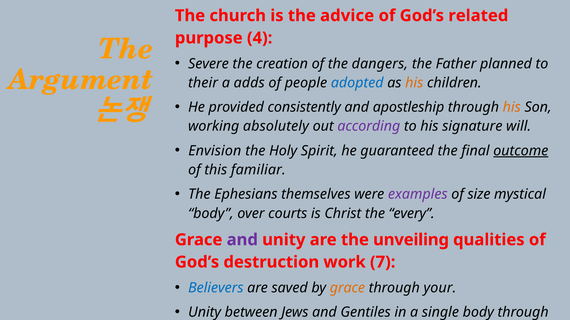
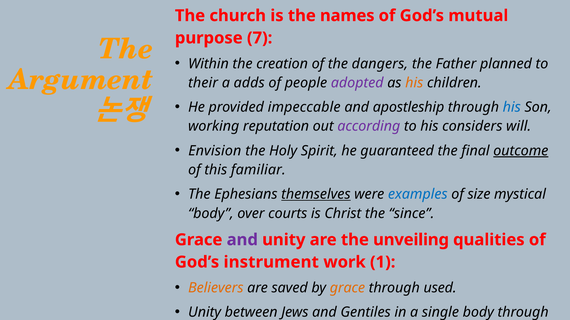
advice: advice -> names
related: related -> mutual
4: 4 -> 7
Severe: Severe -> Within
adopted colour: blue -> purple
consistently: consistently -> impeccable
his at (512, 107) colour: orange -> blue
absolutely: absolutely -> reputation
signature: signature -> considers
themselves underline: none -> present
examples colour: purple -> blue
every: every -> since
destruction: destruction -> instrument
7: 7 -> 1
Believers colour: blue -> orange
your: your -> used
